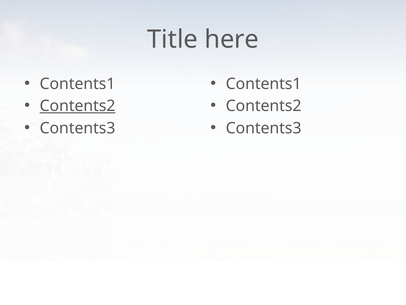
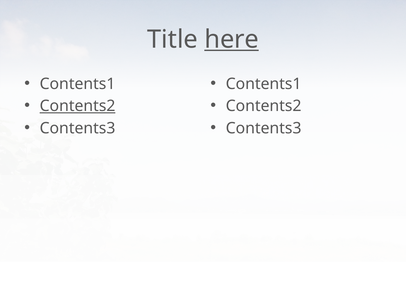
here underline: none -> present
